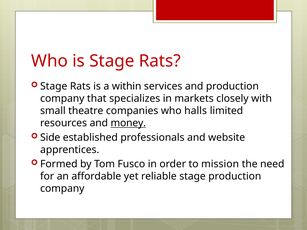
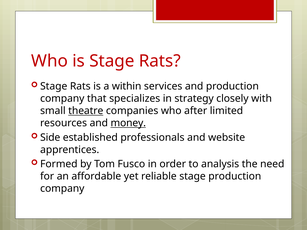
markets: markets -> strategy
theatre underline: none -> present
halls: halls -> after
mission: mission -> analysis
